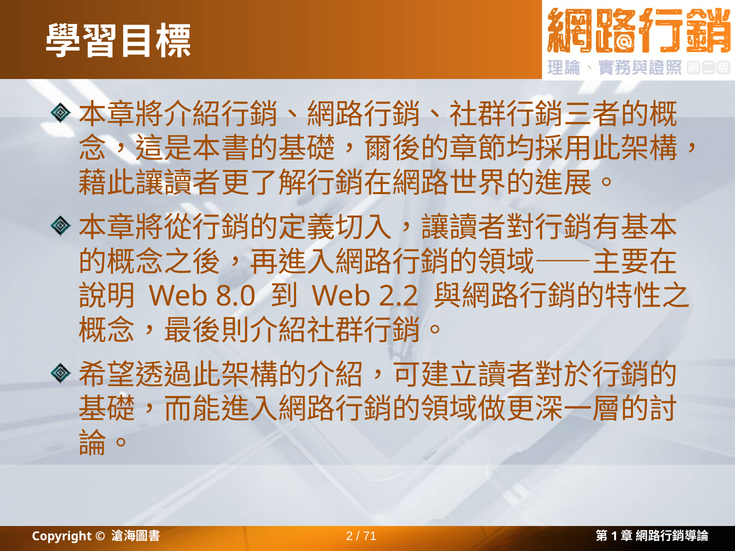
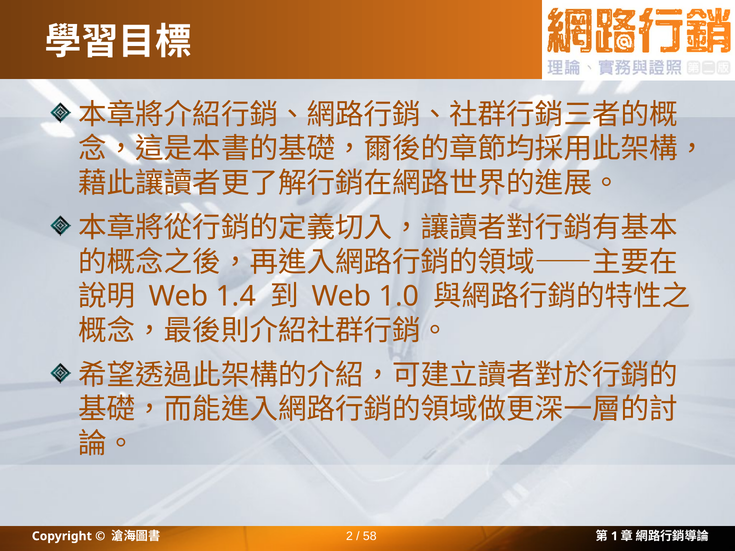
8.0: 8.0 -> 1.4
2.2: 2.2 -> 1.0
71: 71 -> 58
